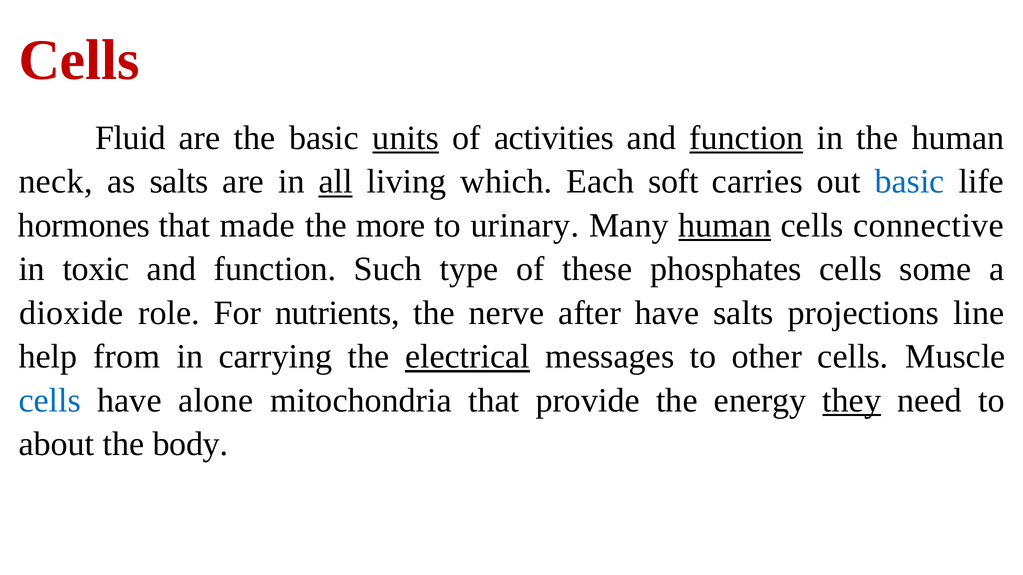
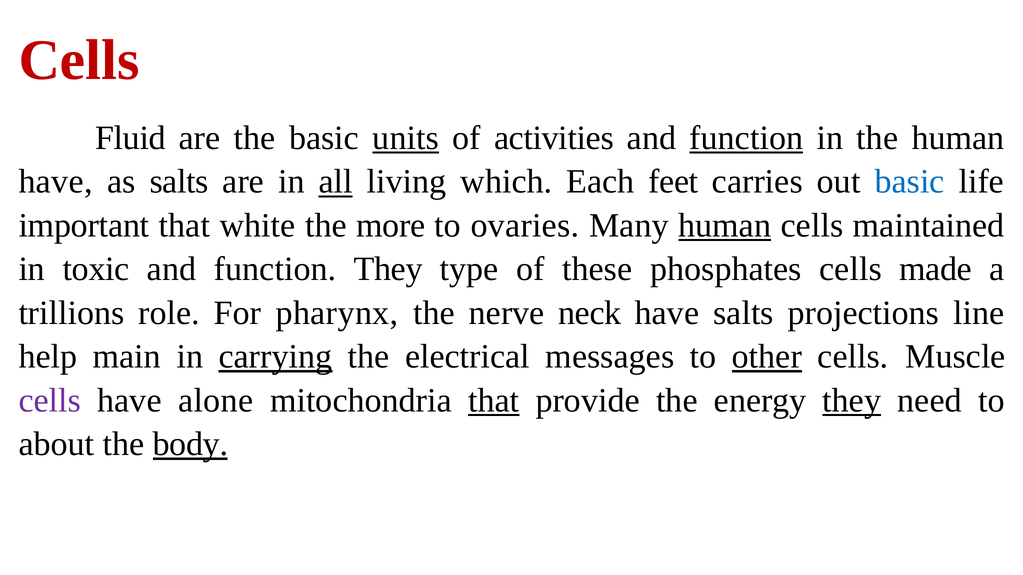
neck at (56, 182): neck -> have
soft: soft -> feet
hormones: hormones -> important
made: made -> white
urinary: urinary -> ovaries
connective: connective -> maintained
function Such: Such -> They
some: some -> made
dioxide: dioxide -> trillions
nutrients: nutrients -> pharynx
after: after -> neck
from: from -> main
carrying underline: none -> present
electrical underline: present -> none
other underline: none -> present
cells at (50, 401) colour: blue -> purple
that at (494, 401) underline: none -> present
body underline: none -> present
